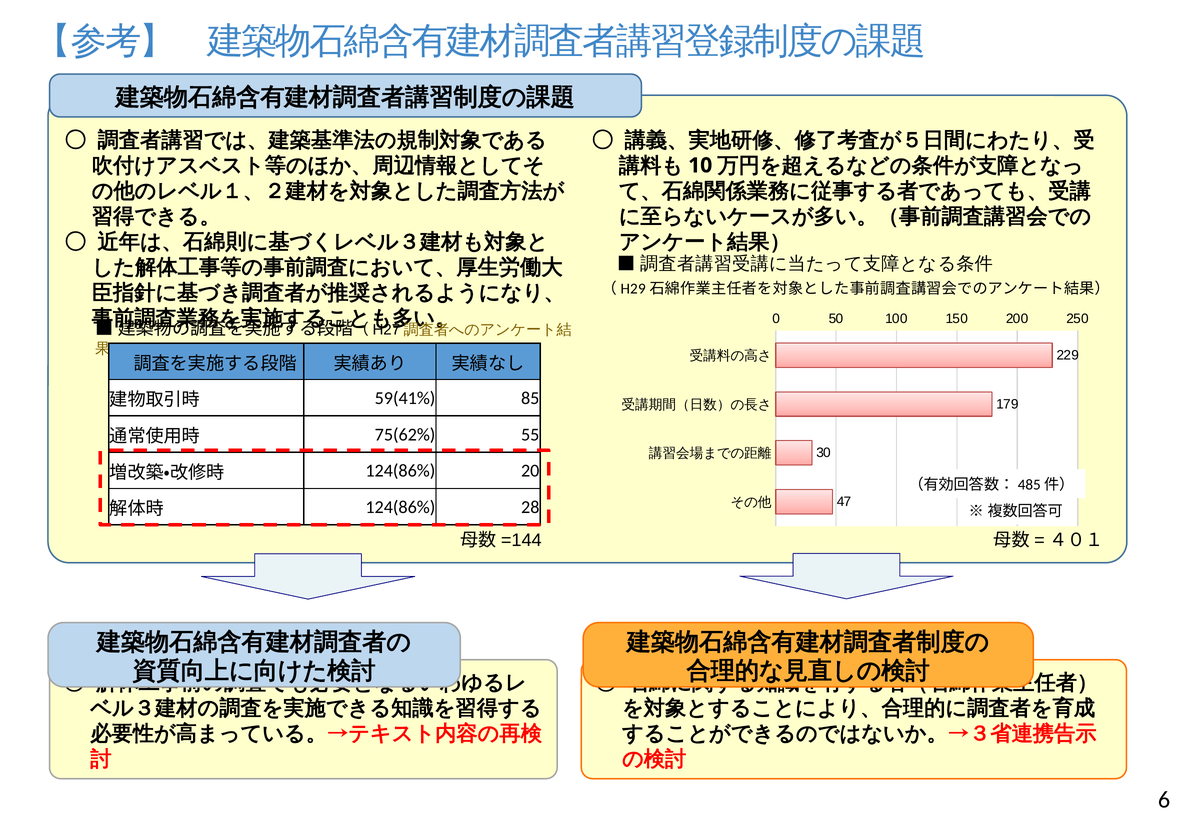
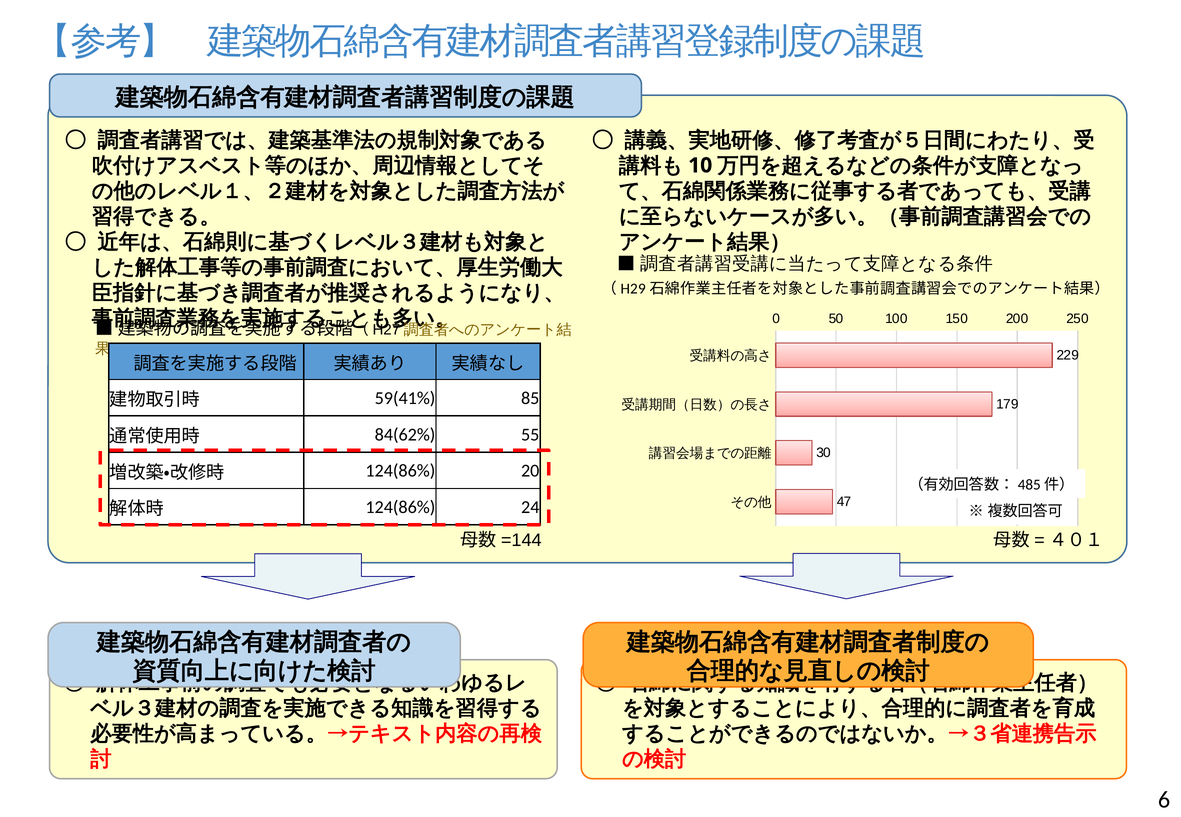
75(62%: 75(62% -> 84(62%
28: 28 -> 24
